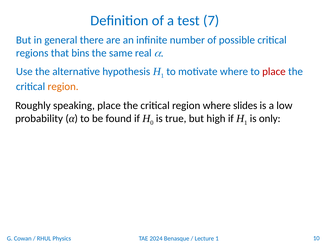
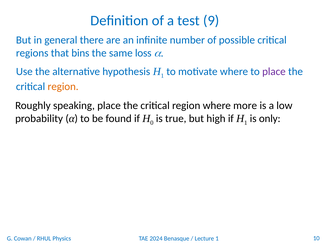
7: 7 -> 9
real: real -> loss
place at (274, 72) colour: red -> purple
slides: slides -> more
